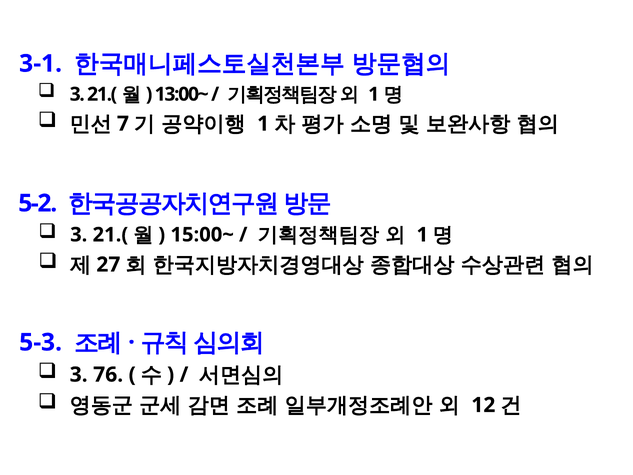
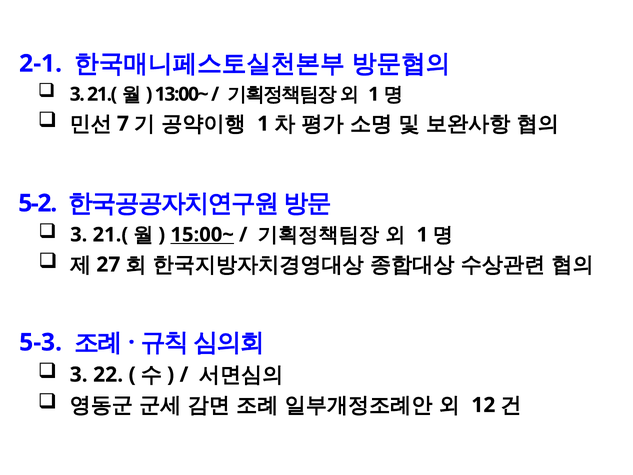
3-1: 3-1 -> 2-1
15:00~ underline: none -> present
76: 76 -> 22
